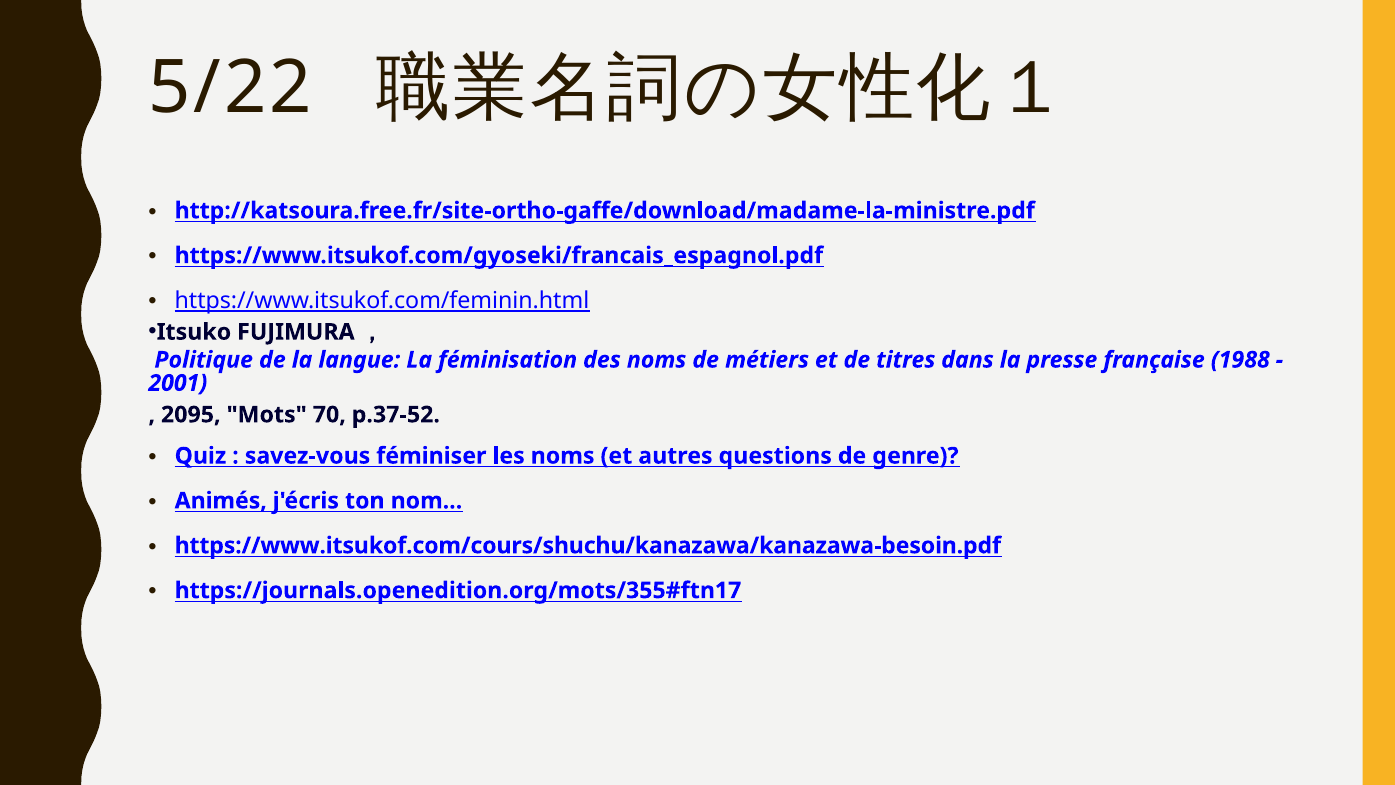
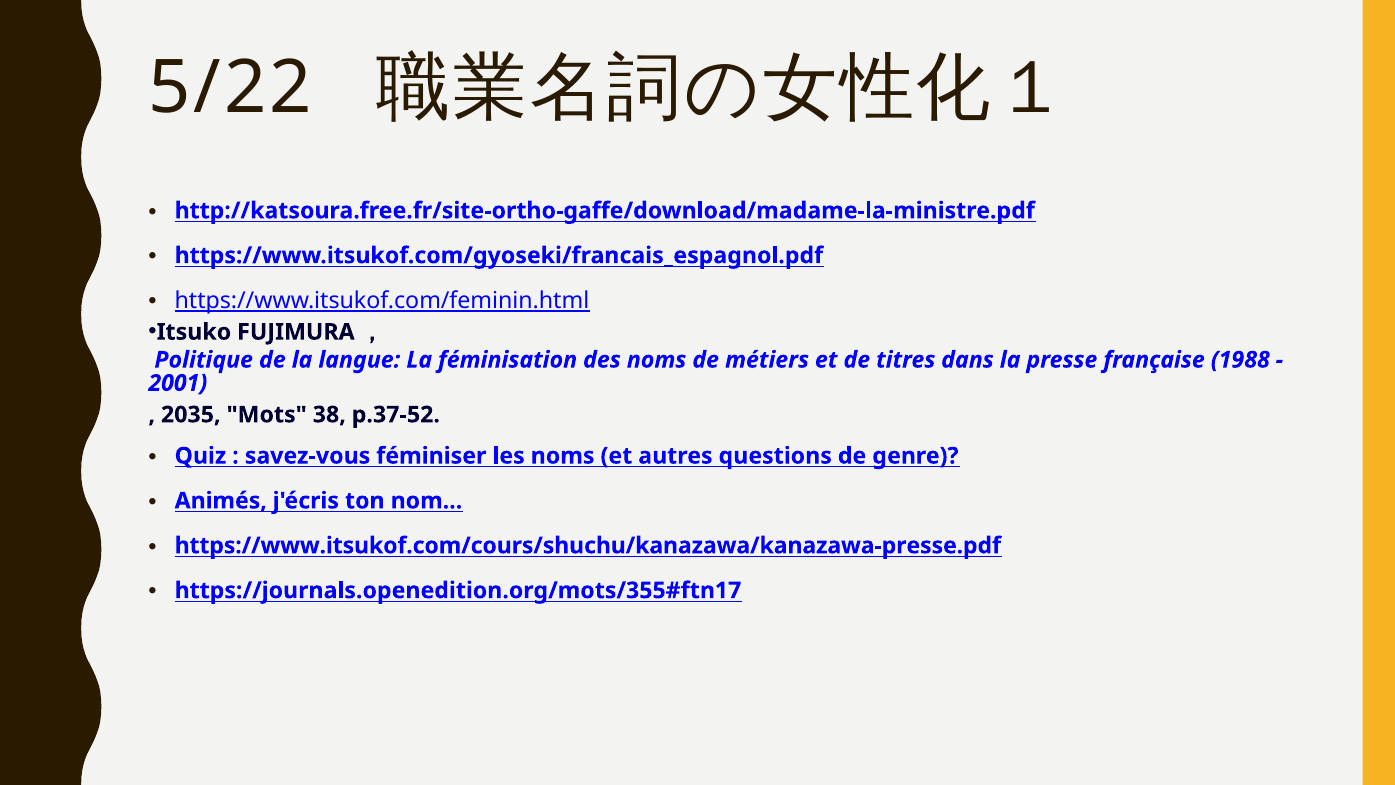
2095: 2095 -> 2035
70: 70 -> 38
https://www.itsukof.com/cours/shuchu/kanazawa/kanazawa-besoin.pdf: https://www.itsukof.com/cours/shuchu/kanazawa/kanazawa-besoin.pdf -> https://www.itsukof.com/cours/shuchu/kanazawa/kanazawa-presse.pdf
